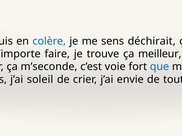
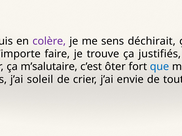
colère colour: blue -> purple
meilleur: meilleur -> justifiés
m’seconde: m’seconde -> m’salutaire
voie: voie -> ôter
